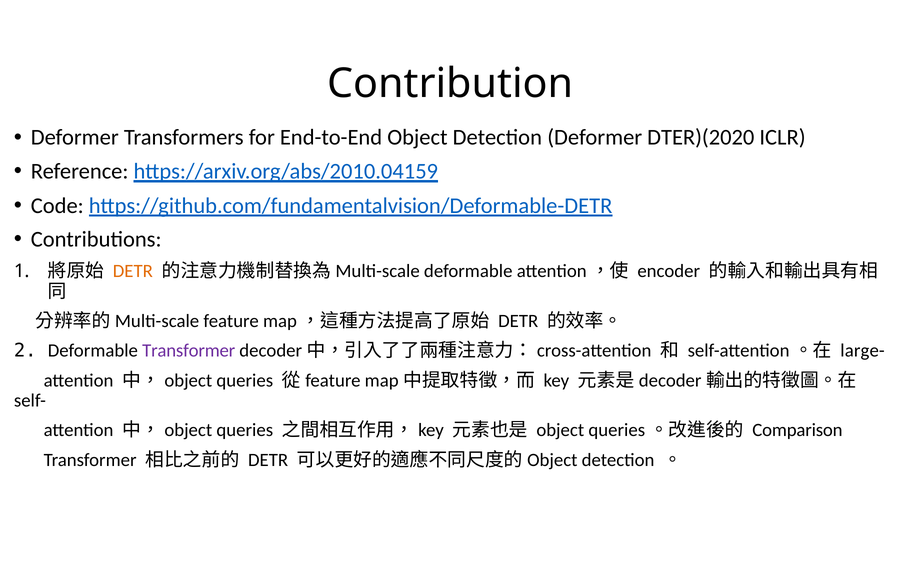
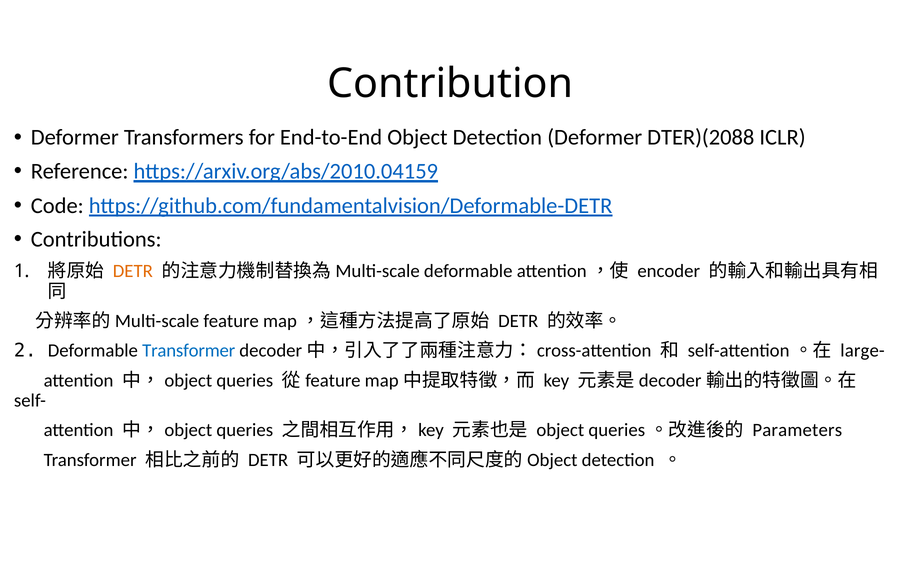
DTER)(2020: DTER)(2020 -> DTER)(2088
Transformer at (189, 351) colour: purple -> blue
Comparison: Comparison -> Parameters
